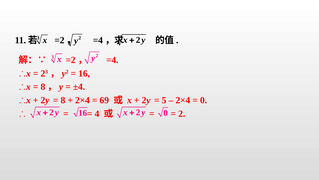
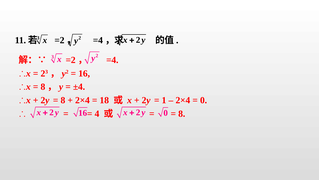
69: 69 -> 18
5: 5 -> 1
2 at (182, 113): 2 -> 8
